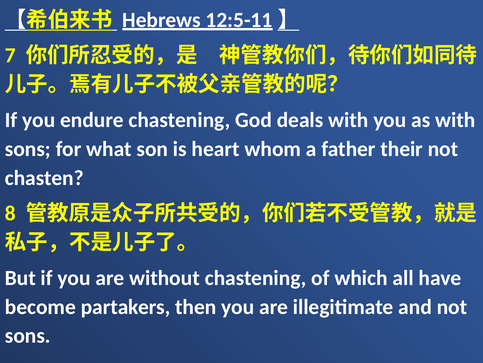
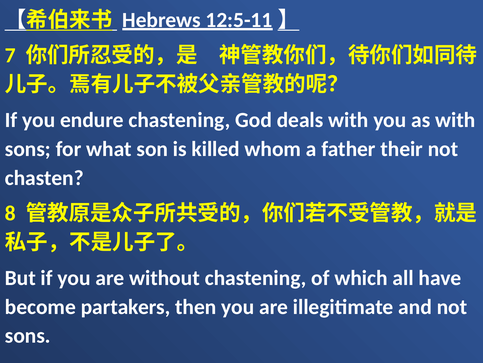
heart: heart -> killed
